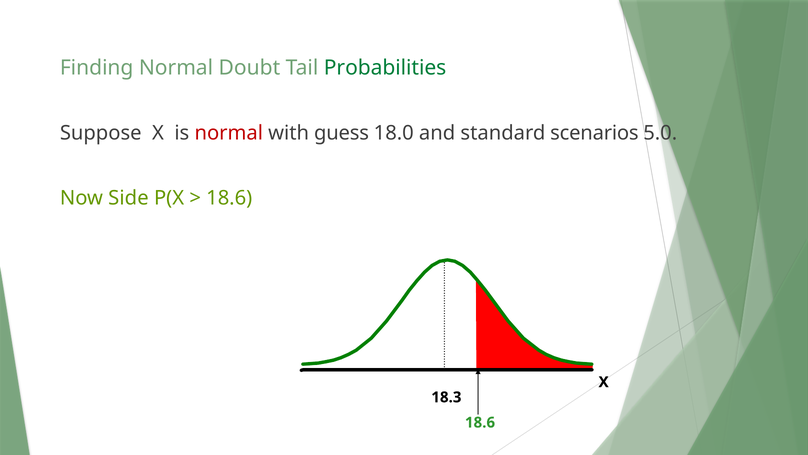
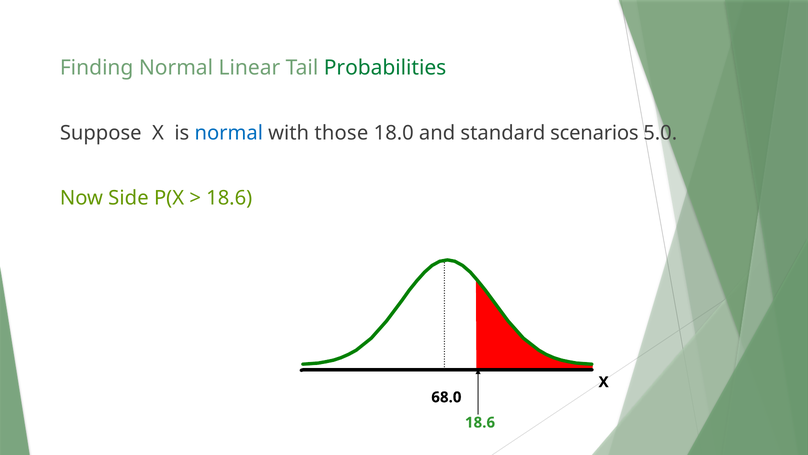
Doubt: Doubt -> Linear
normal at (229, 133) colour: red -> blue
guess: guess -> those
18.3: 18.3 -> 68.0
